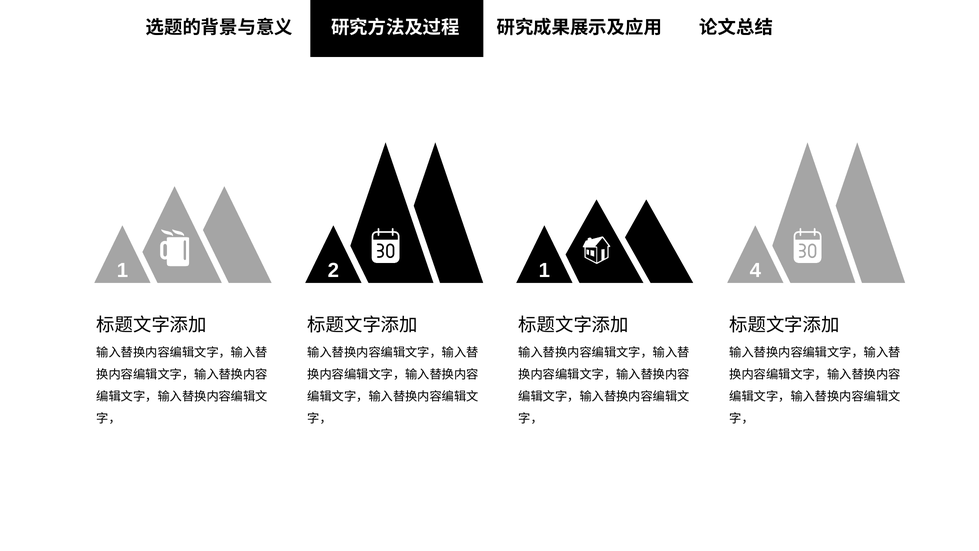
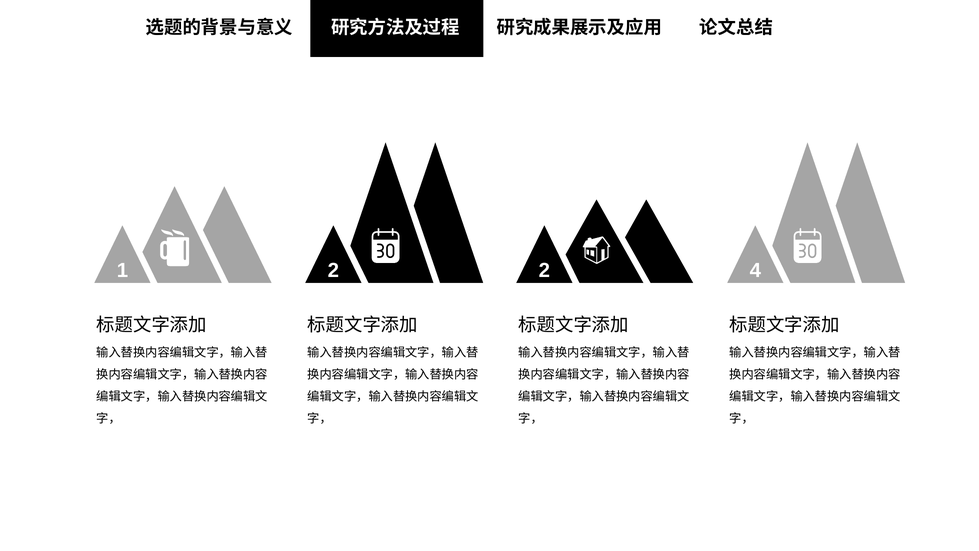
2 1: 1 -> 2
